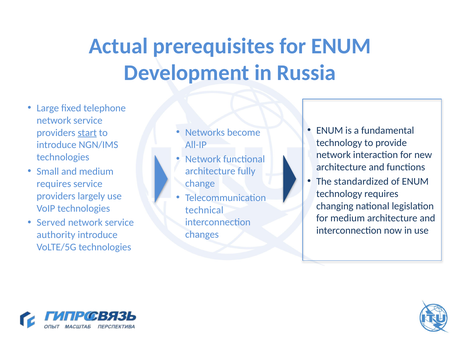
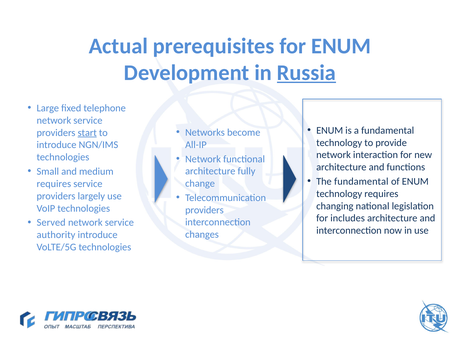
Russia underline: none -> present
The standardized: standardized -> fundamental
technical at (204, 210): technical -> providers
for medium: medium -> includes
